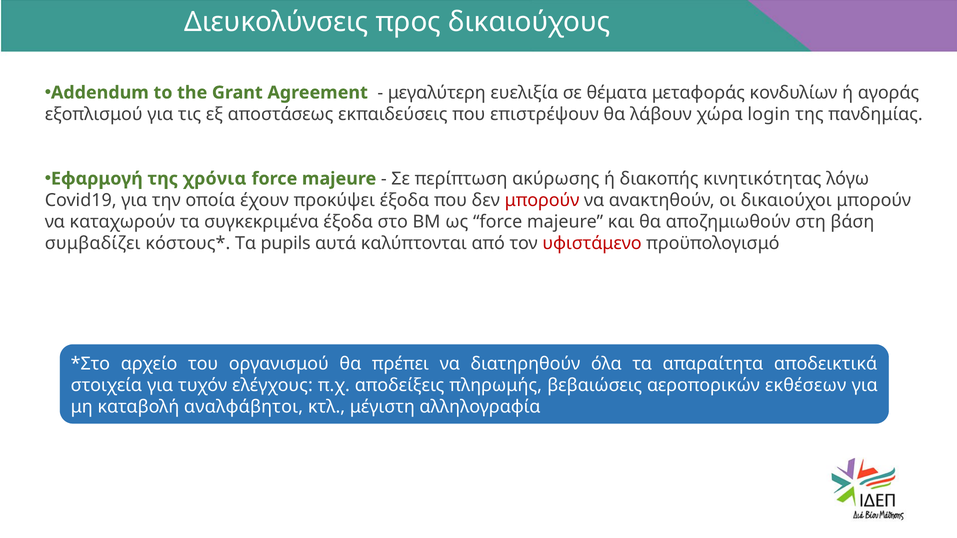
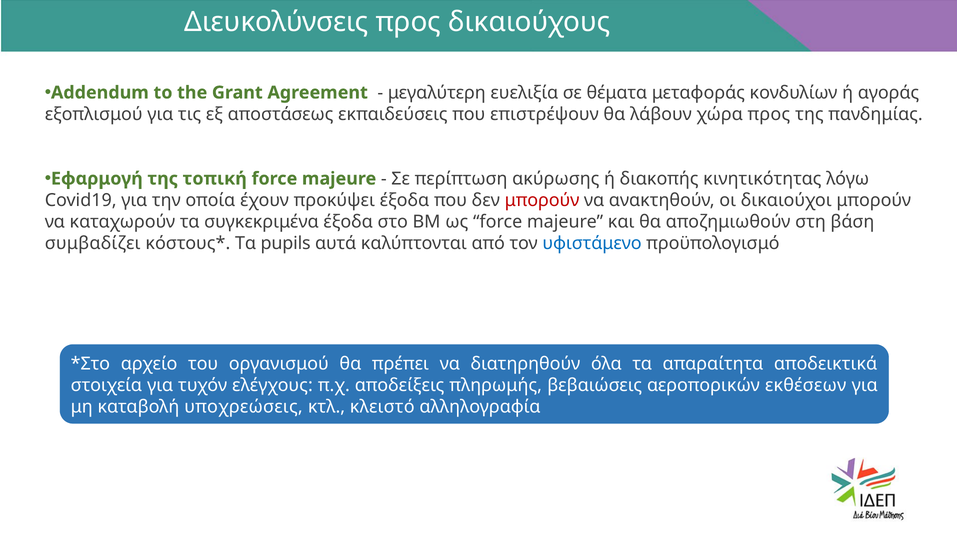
χώρα login: login -> προς
χρόνια: χρόνια -> τοπική
υφιστάμενο colour: red -> blue
αναλφάβητοι: αναλφάβητοι -> υποχρεώσεις
μέγιστη: μέγιστη -> κλειστό
